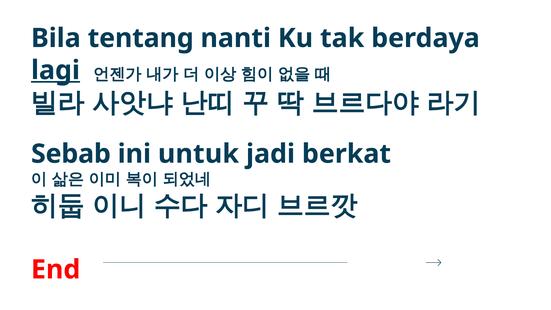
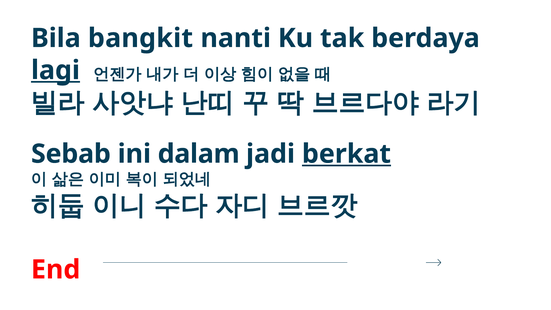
tentang: tentang -> bangkit
untuk: untuk -> dalam
berkat underline: none -> present
